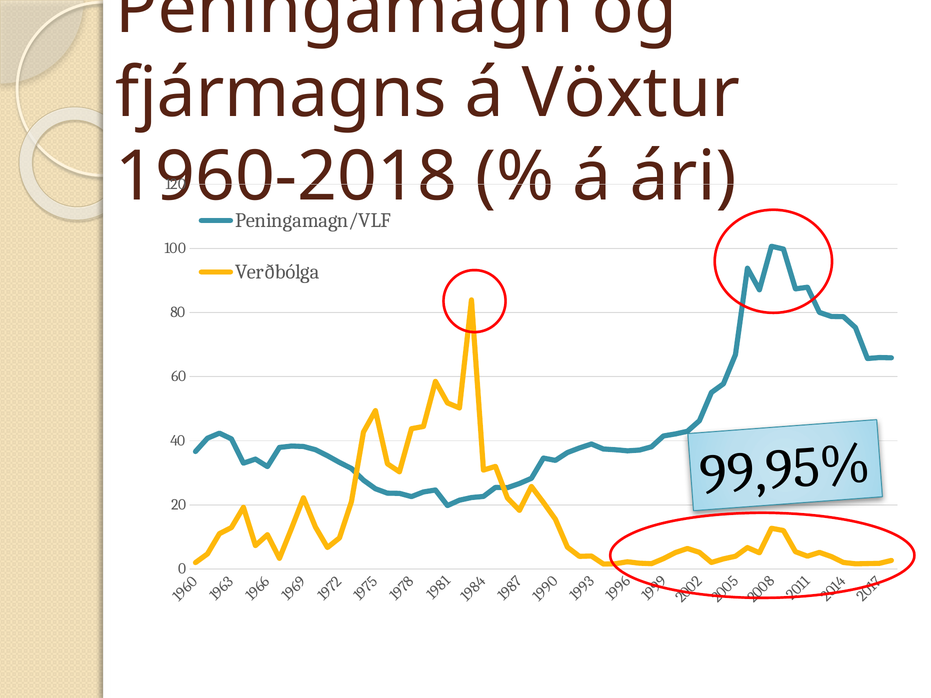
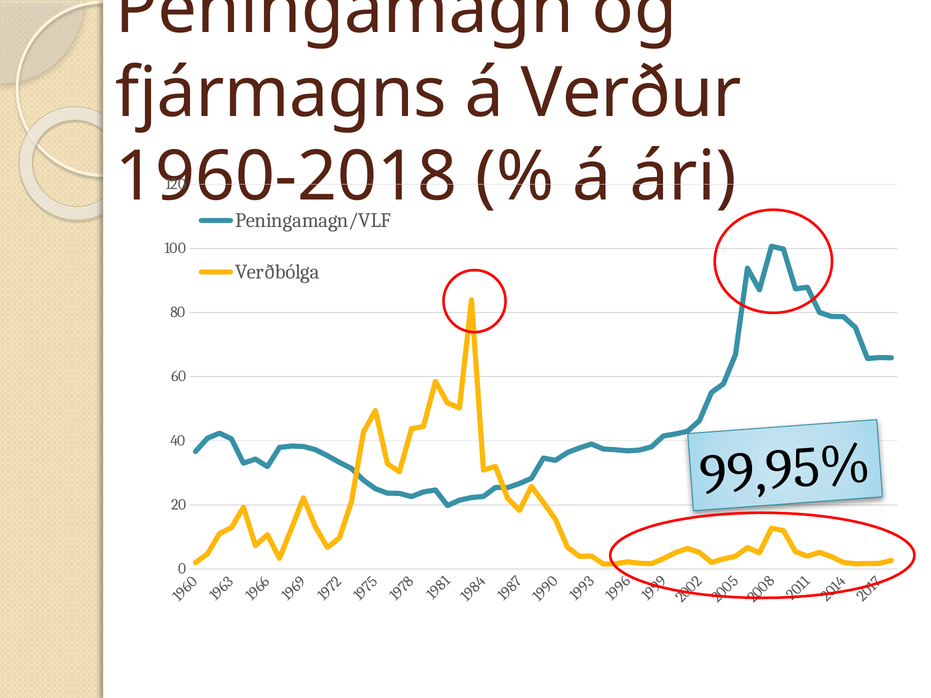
Vöxtur: Vöxtur -> Verður
